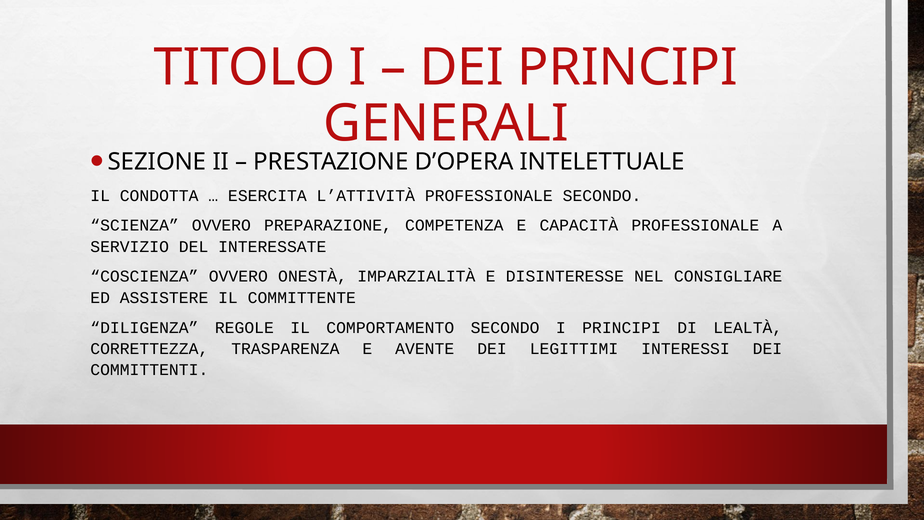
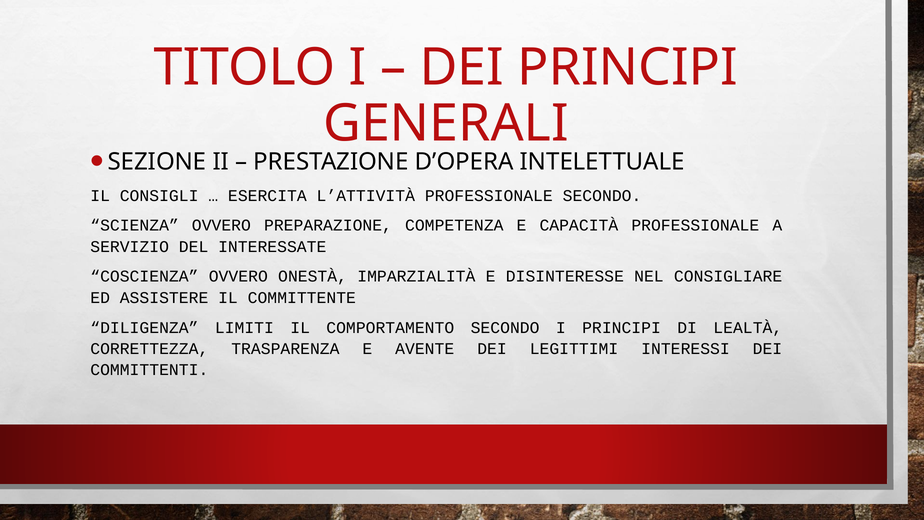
CONDOTTA: CONDOTTA -> CONSIGLI
REGOLE: REGOLE -> LIMITI
